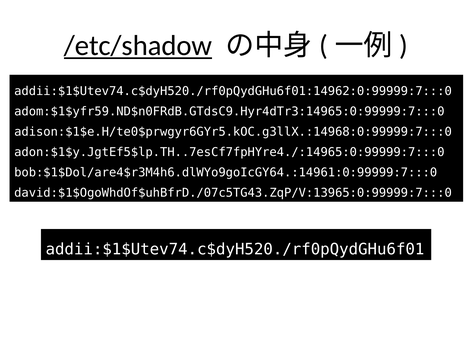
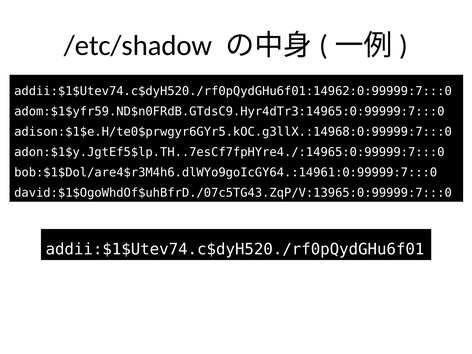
/etc/shadow underline: present -> none
